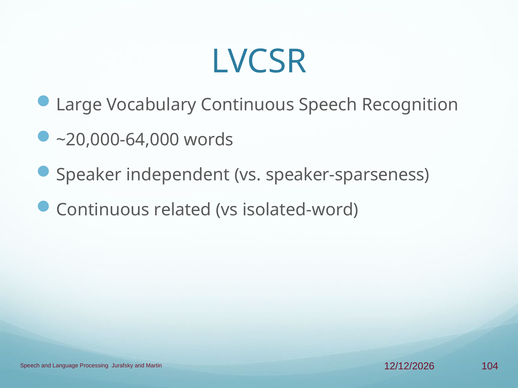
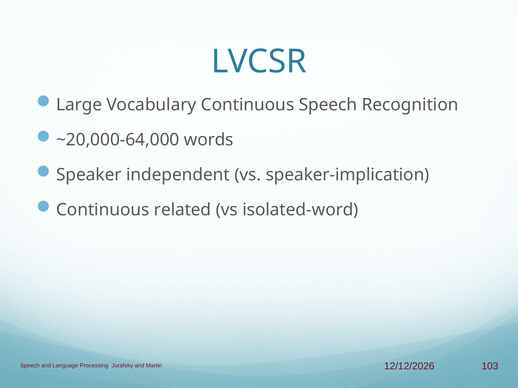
speaker-sparseness: speaker-sparseness -> speaker-implication
104: 104 -> 103
